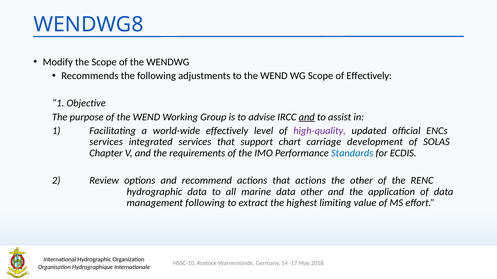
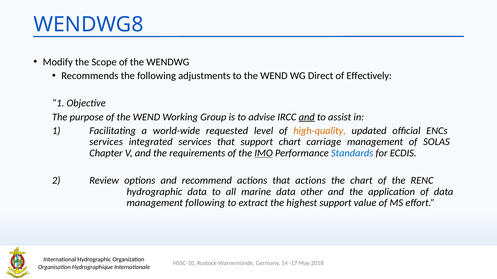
WG Scope: Scope -> Direct
world-wide effectively: effectively -> requested
high-quality colour: purple -> orange
carriage development: development -> management
IMO underline: none -> present
the other: other -> chart
highest limiting: limiting -> support
